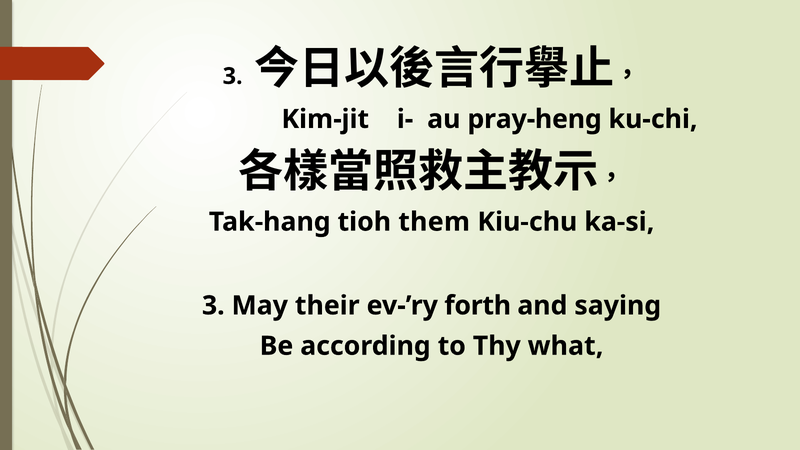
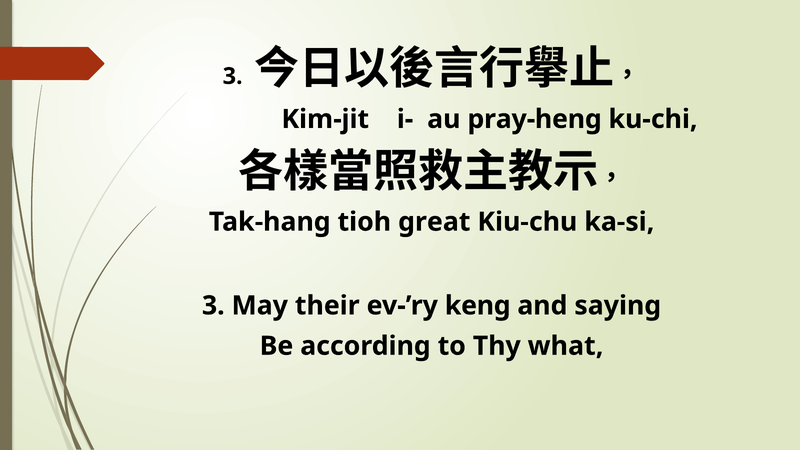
them: them -> great
forth: forth -> keng
